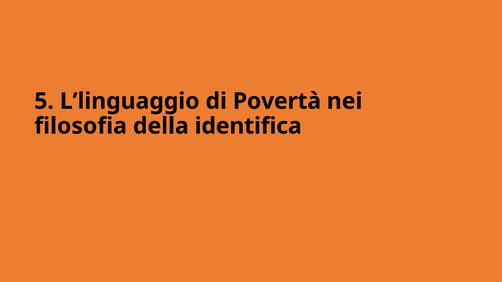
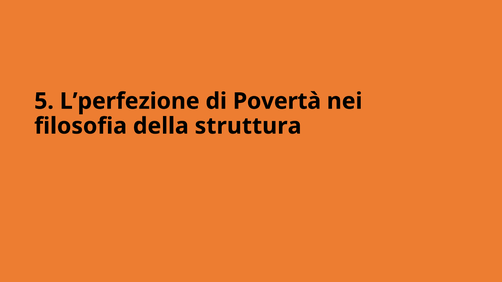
L’linguaggio: L’linguaggio -> L’perfezione
identifica: identifica -> struttura
